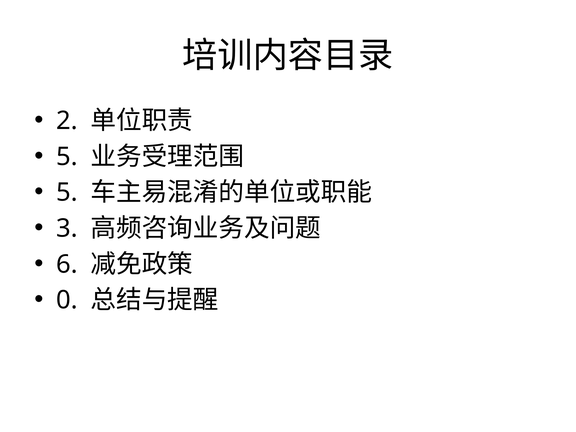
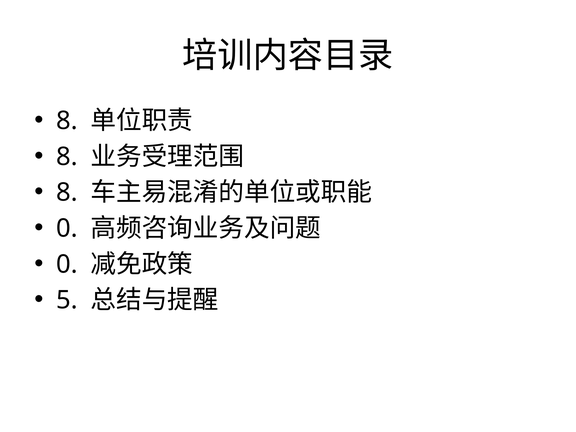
2 at (67, 121): 2 -> 8
5 at (67, 157): 5 -> 8
5 at (67, 193): 5 -> 8
3 at (67, 228): 3 -> 0
6 at (67, 264): 6 -> 0
0: 0 -> 5
